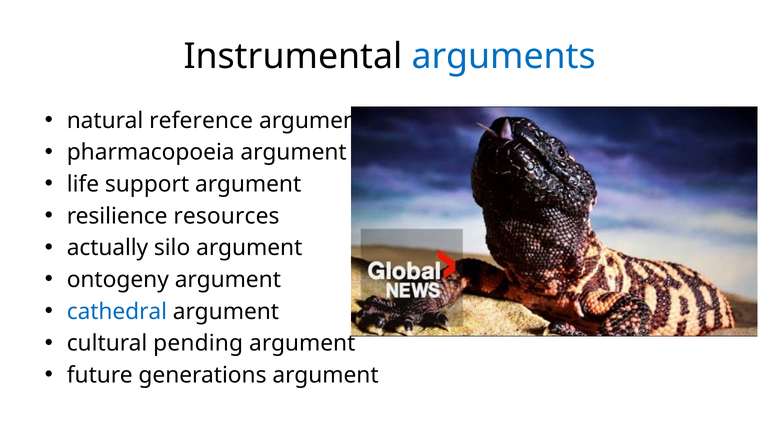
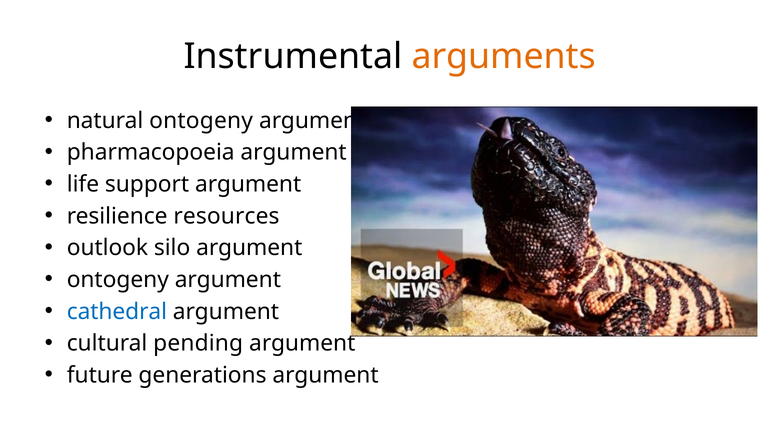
arguments colour: blue -> orange
natural reference: reference -> ontogeny
actually: actually -> outlook
